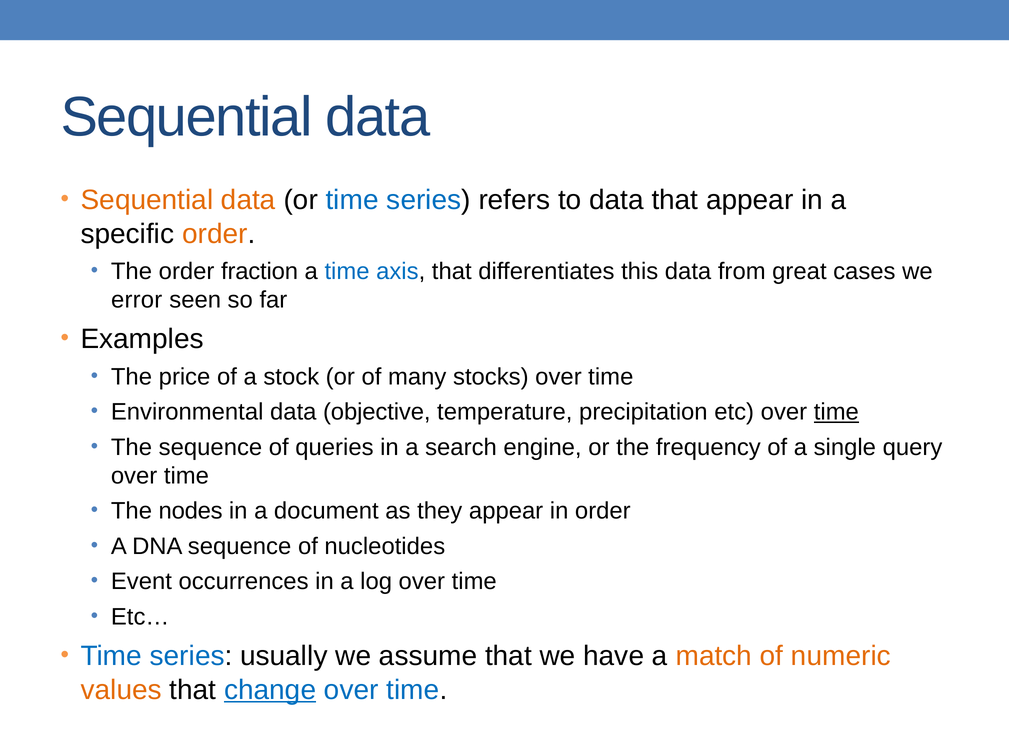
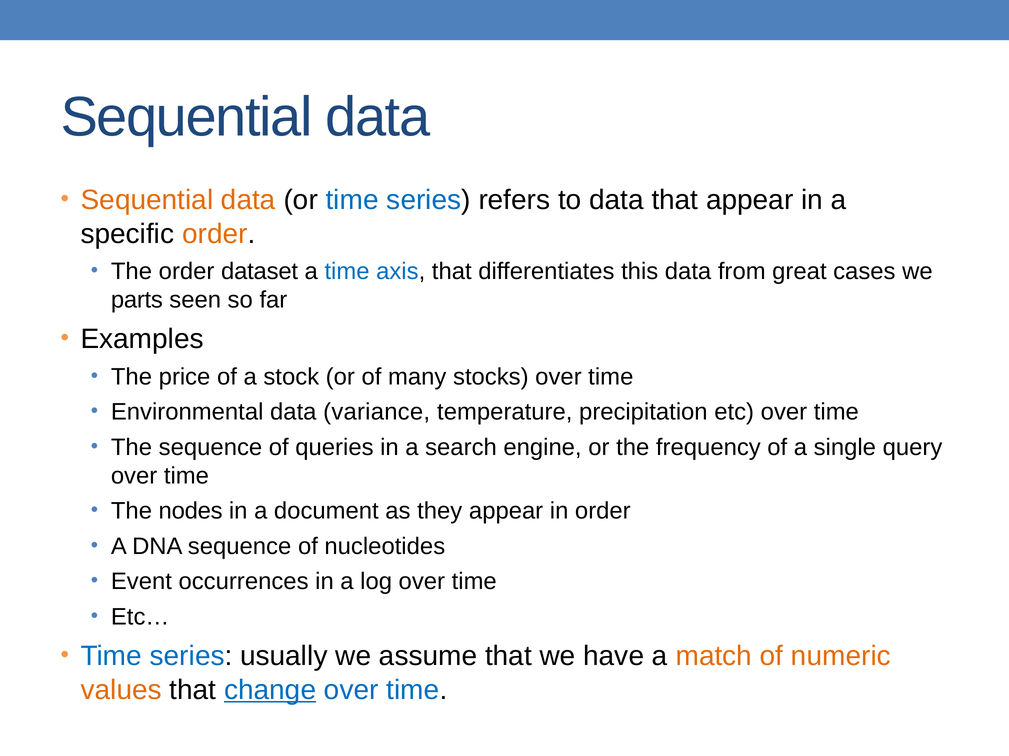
fraction: fraction -> dataset
error: error -> parts
objective: objective -> variance
time at (836, 412) underline: present -> none
